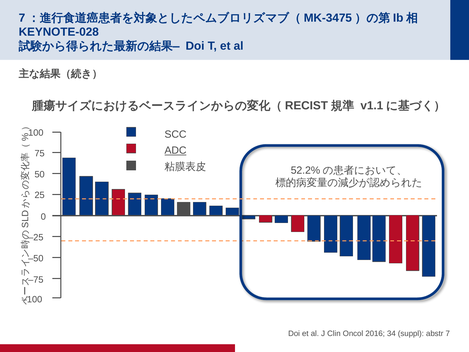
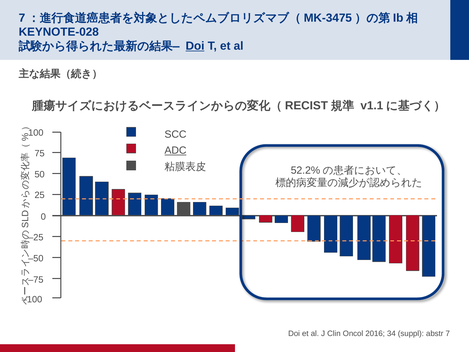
Doi at (195, 46) underline: none -> present
